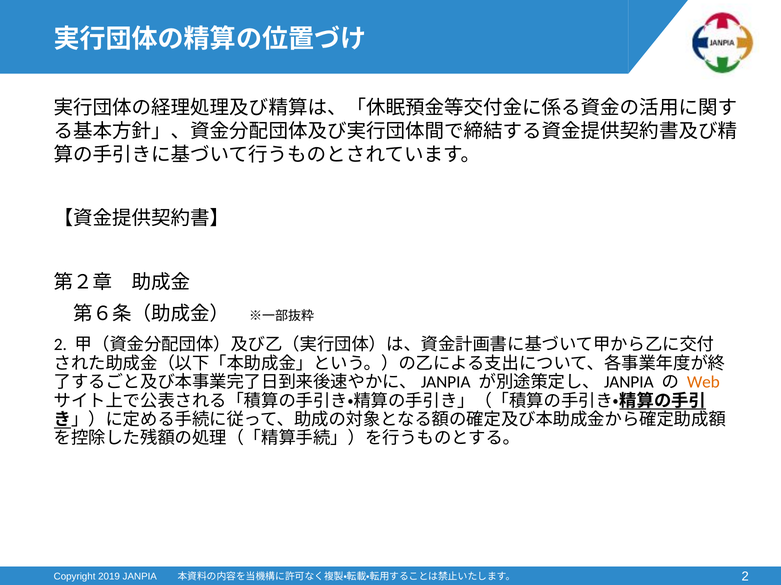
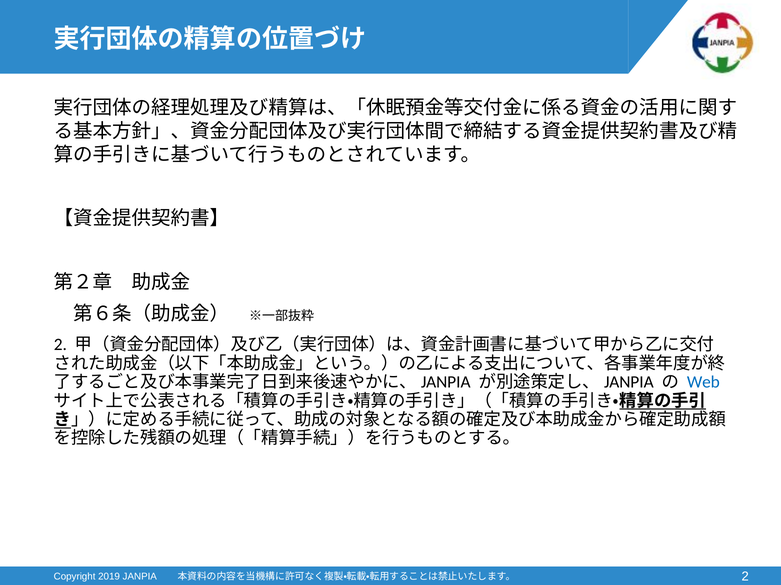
Web colour: orange -> blue
